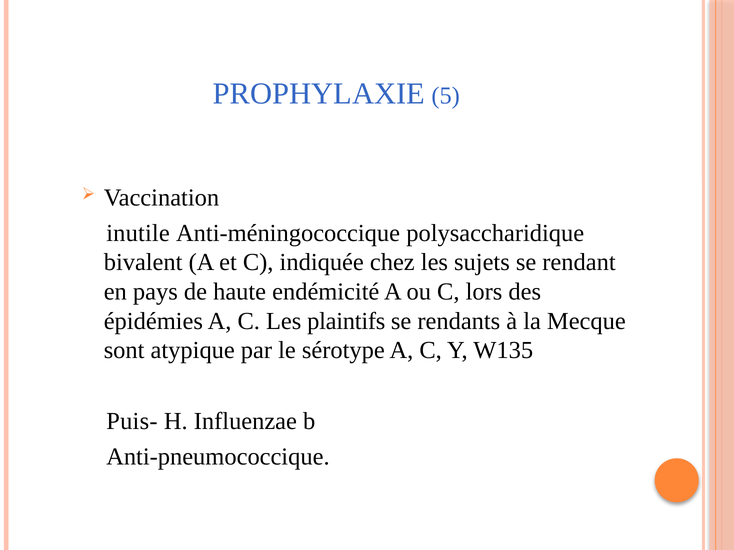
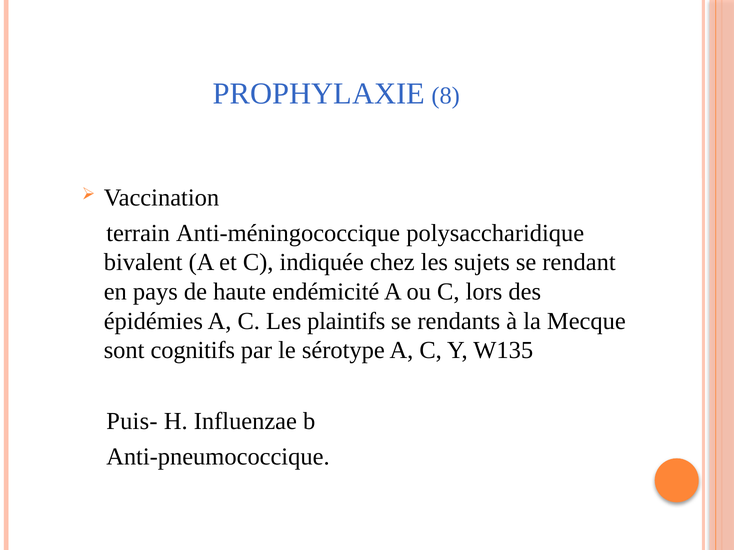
5: 5 -> 8
inutile: inutile -> terrain
atypique: atypique -> cognitifs
